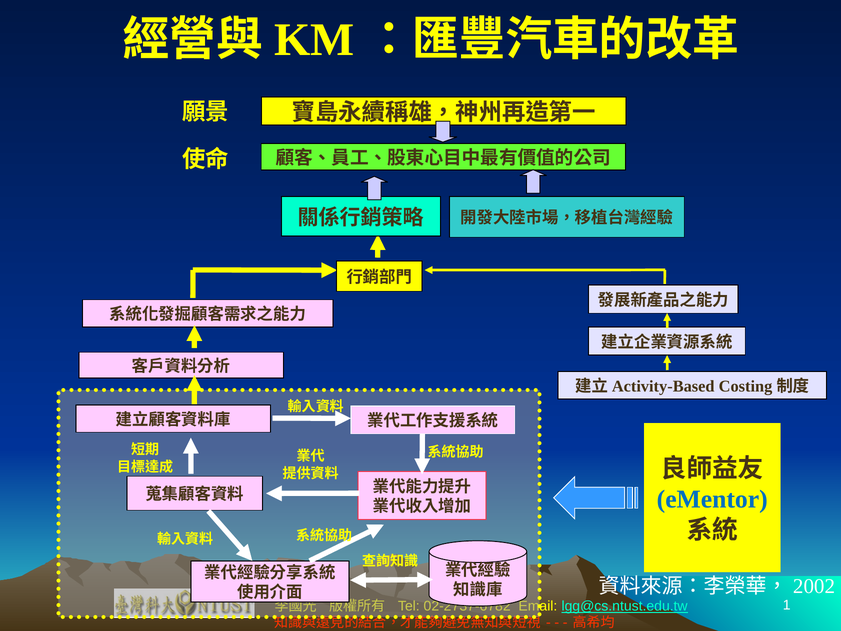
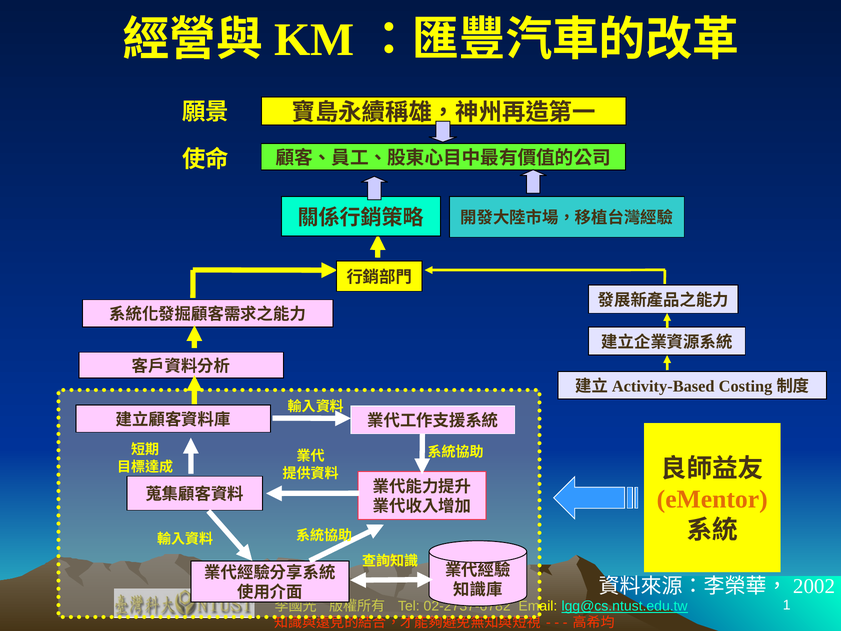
eMentor colour: blue -> orange
